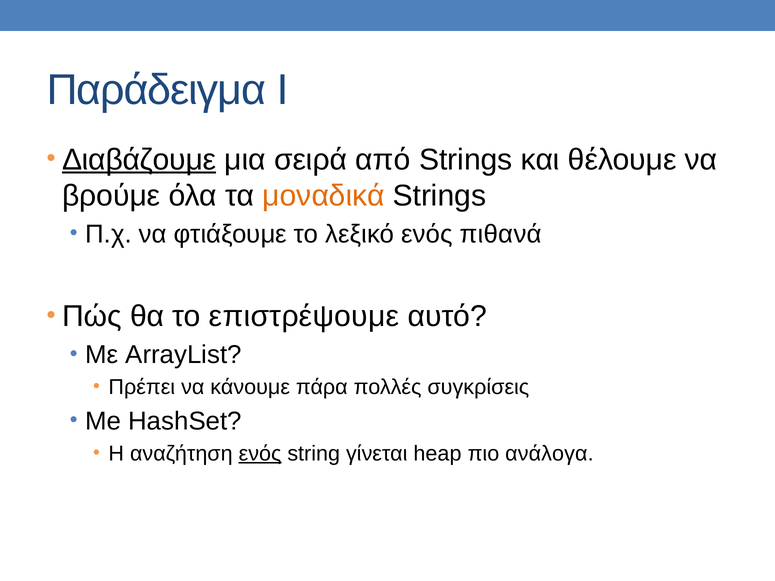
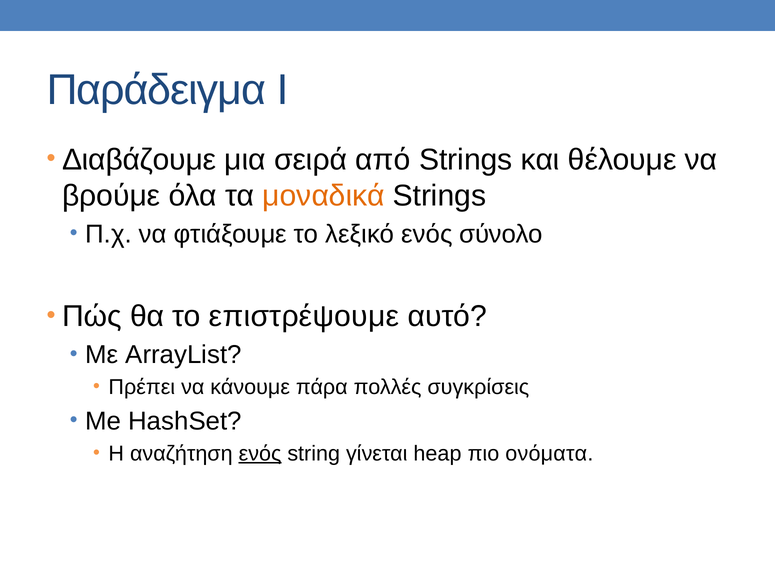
Διαβάζουμε underline: present -> none
πιθανά: πιθανά -> σύνολο
ανάλογα: ανάλογα -> ονόματα
